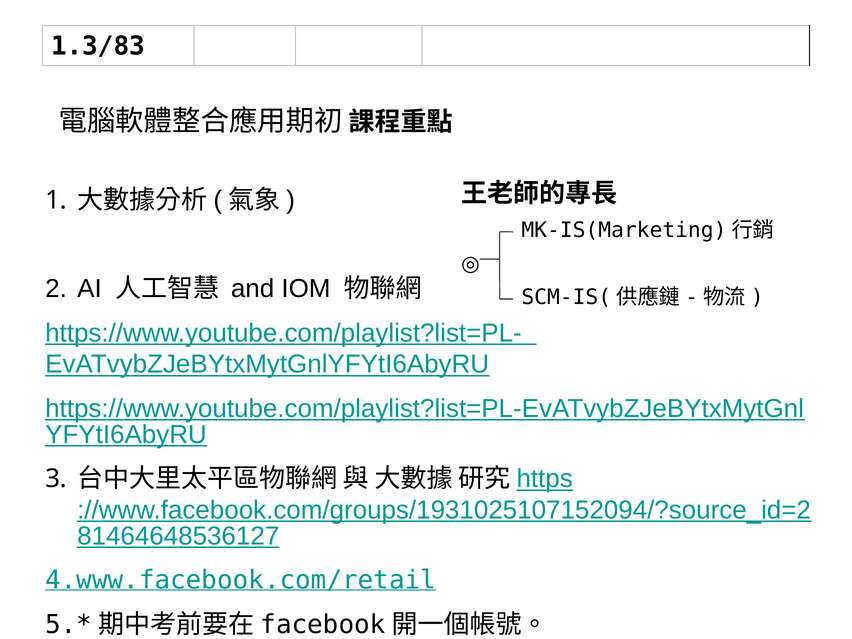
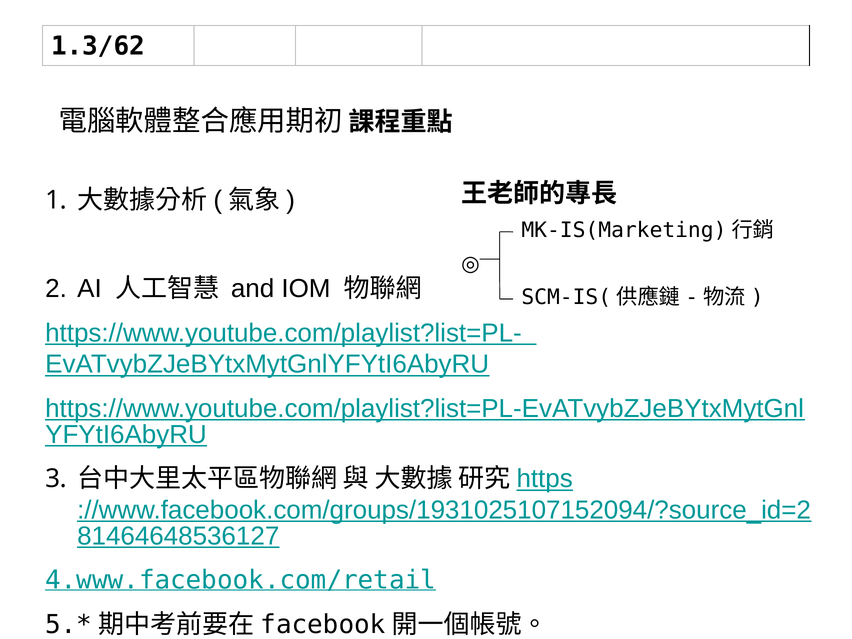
1.3/83: 1.3/83 -> 1.3/62
